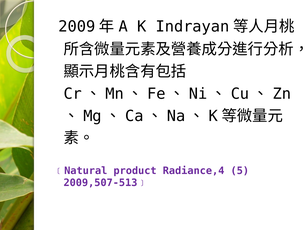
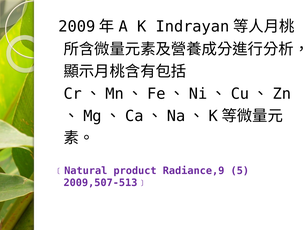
Radiance,4: Radiance,4 -> Radiance,9
